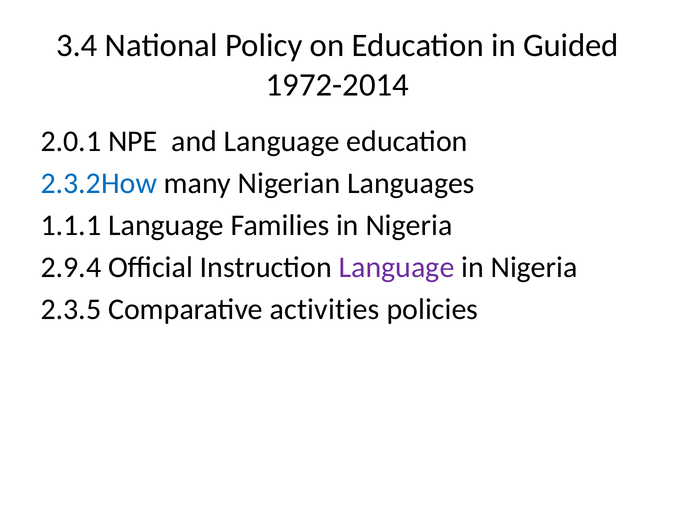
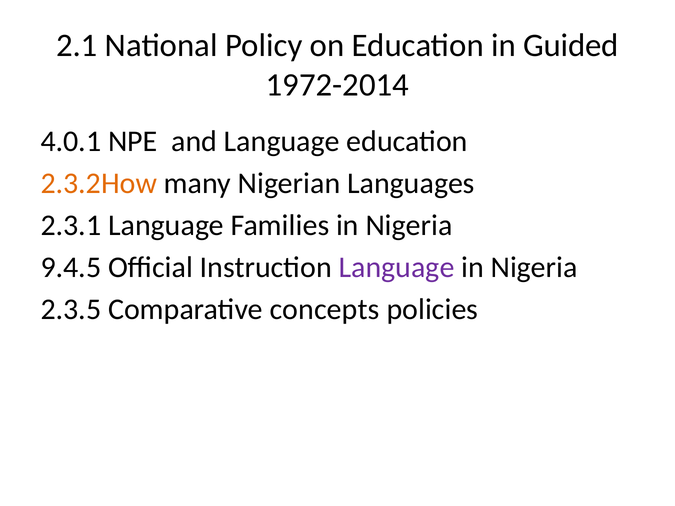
3.4: 3.4 -> 2.1
2.0.1: 2.0.1 -> 4.0.1
2.3.2How colour: blue -> orange
1.1.1: 1.1.1 -> 2.3.1
2.9.4: 2.9.4 -> 9.4.5
activities: activities -> concepts
